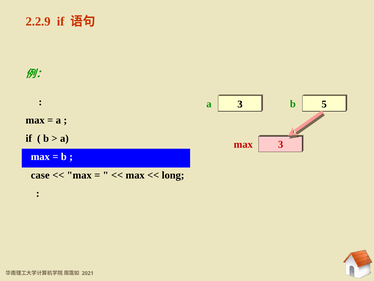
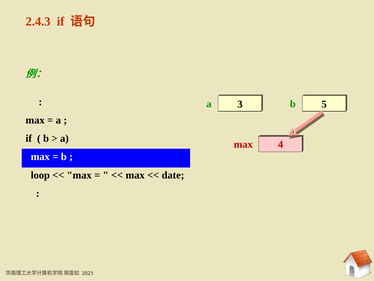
2.2.9: 2.2.9 -> 2.4.3
max 3: 3 -> 4
case: case -> loop
long: long -> date
